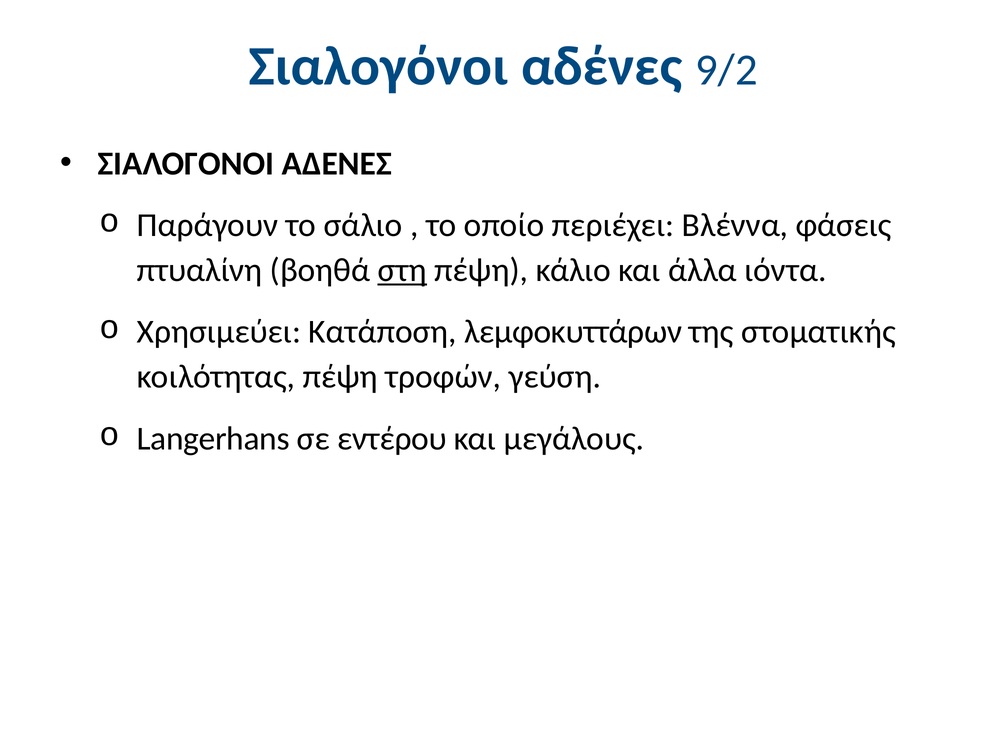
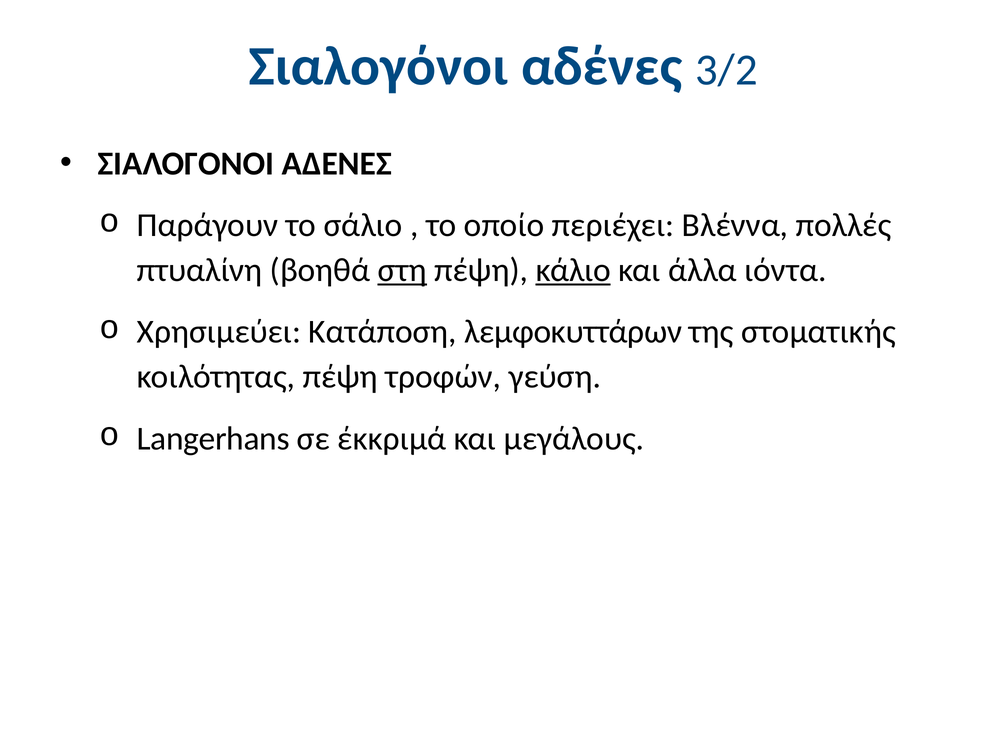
9/2: 9/2 -> 3/2
φάσεις: φάσεις -> πολλές
κάλιο underline: none -> present
εντέρου: εντέρου -> έκκριμά
